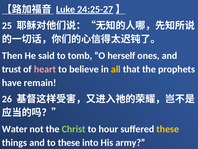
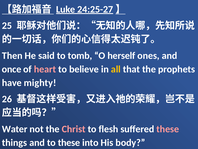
trust: trust -> once
remain: remain -> mighty
Christ colour: light green -> pink
hour: hour -> flesh
these at (168, 129) colour: yellow -> pink
army: army -> body
